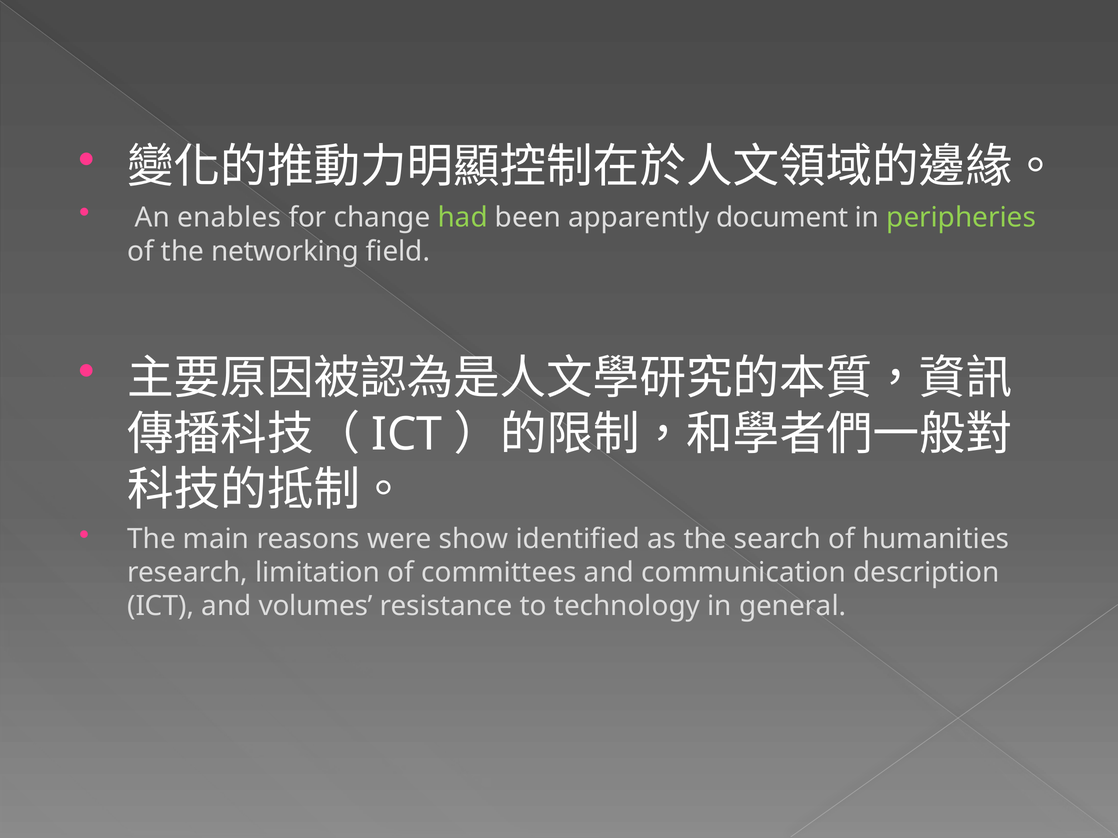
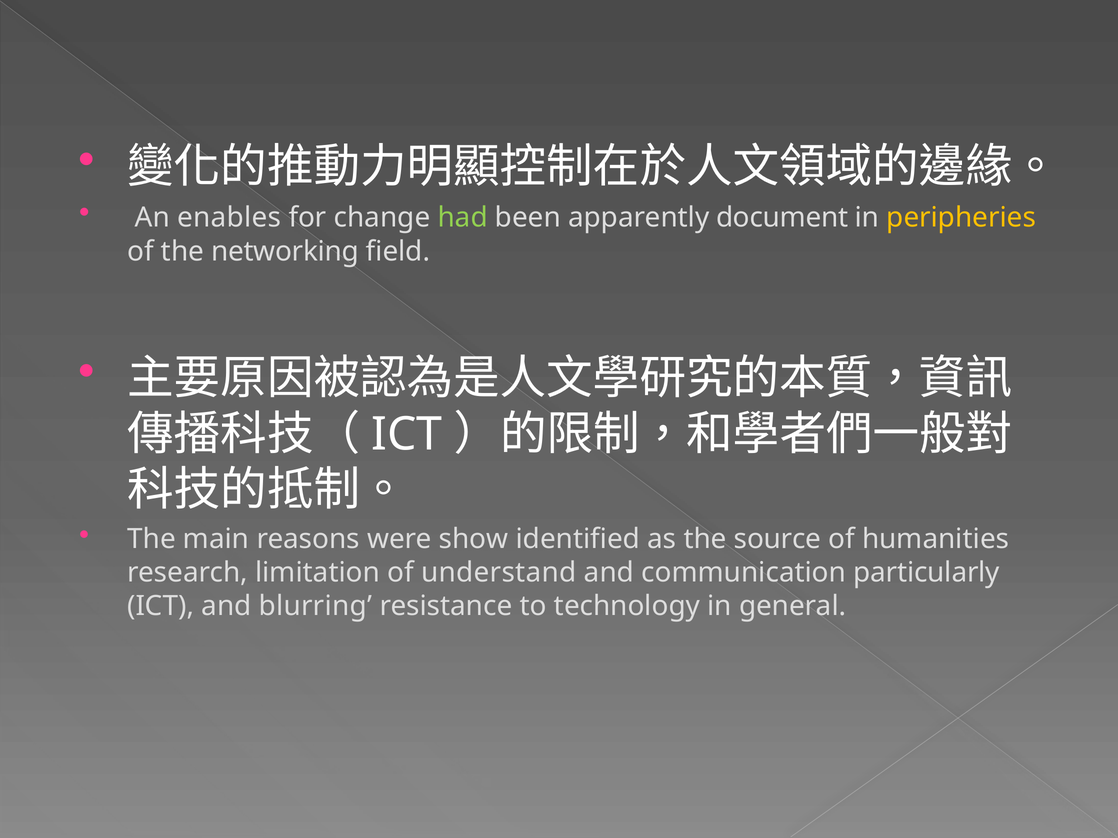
peripheries colour: light green -> yellow
search: search -> source
committees: committees -> understand
description: description -> particularly
volumes: volumes -> blurring
